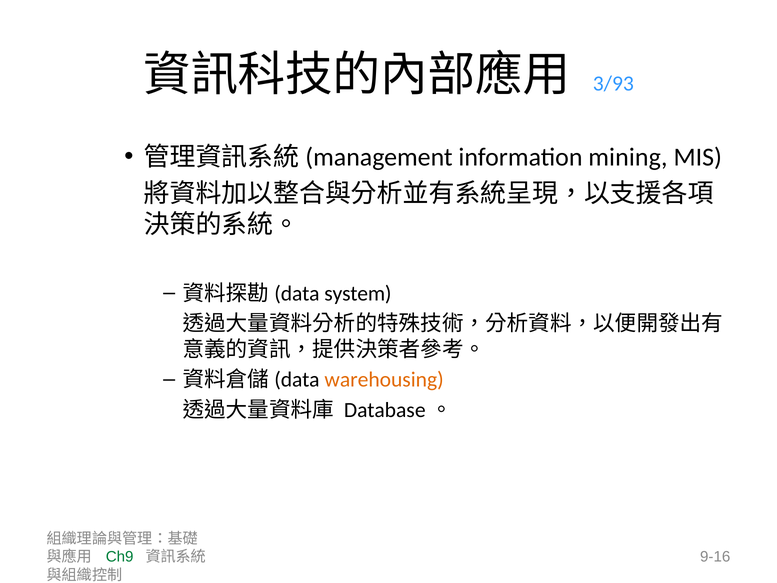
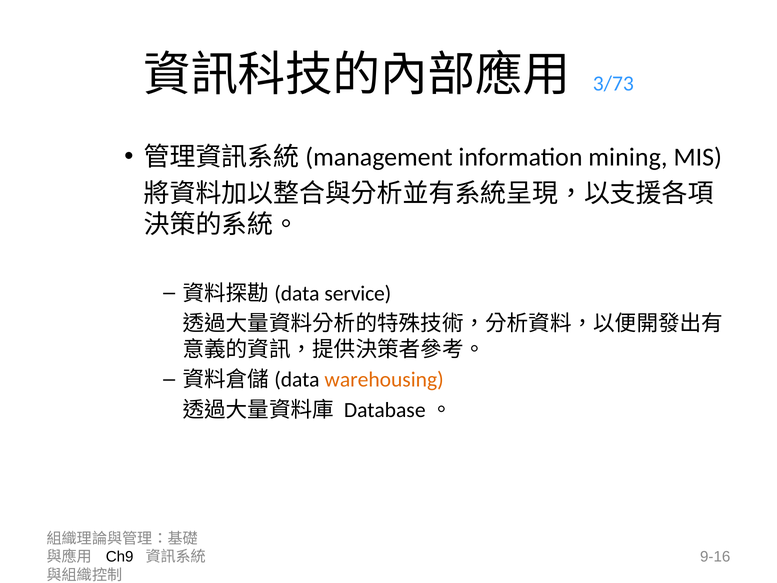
3/93: 3/93 -> 3/73
system: system -> service
Ch9 colour: green -> black
